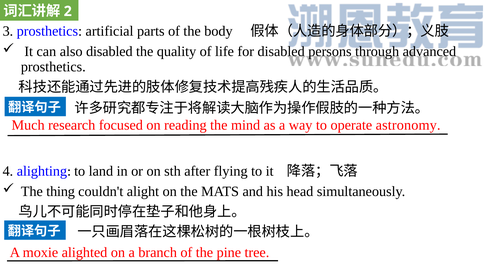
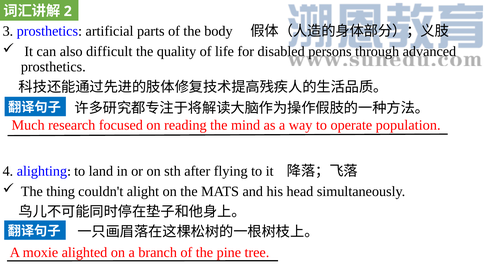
also disabled: disabled -> difficult
astronomy: astronomy -> population
